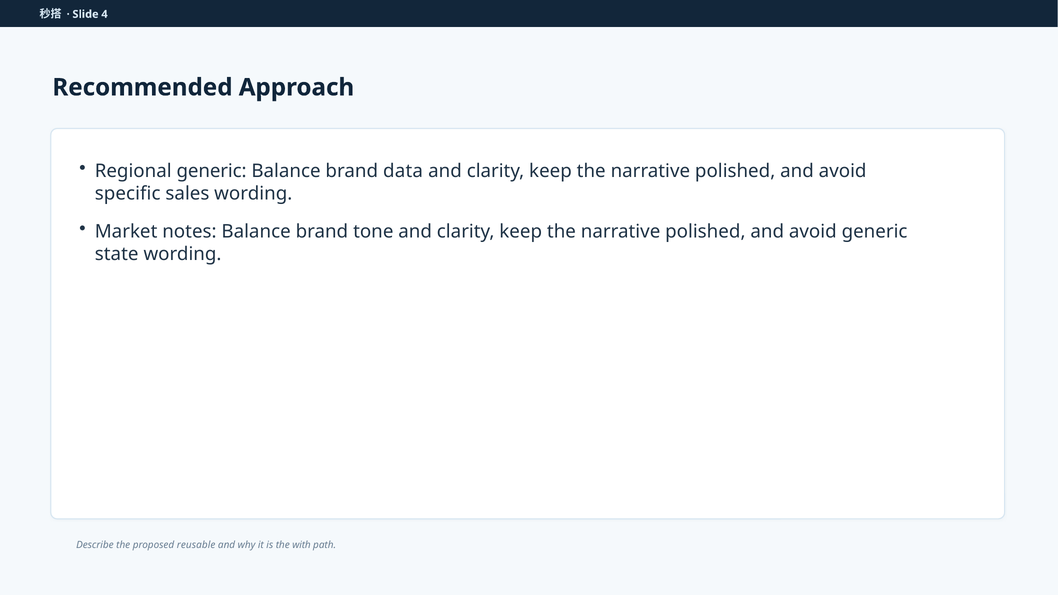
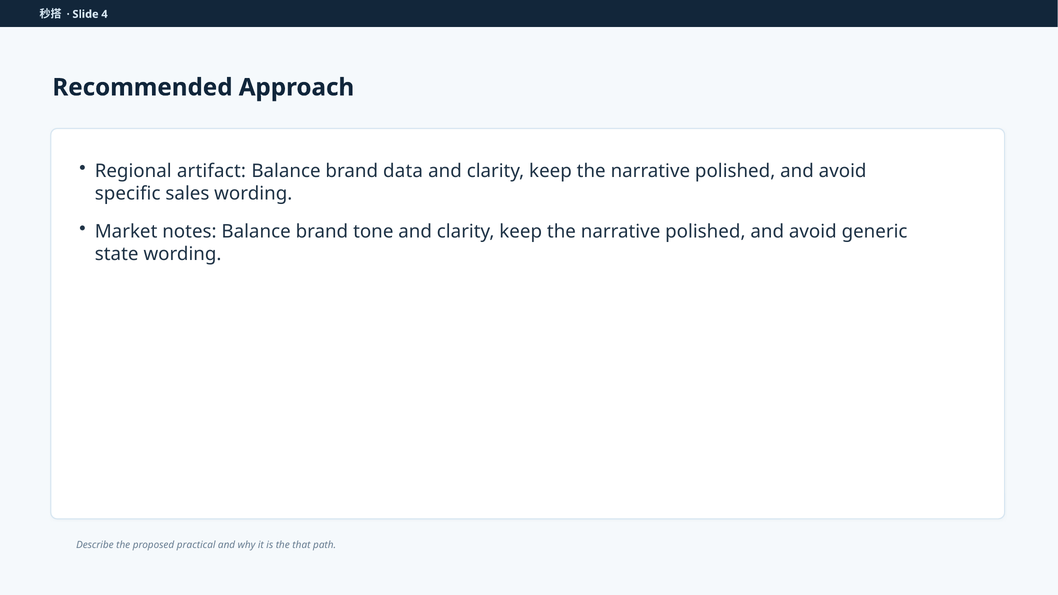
Regional generic: generic -> artifact
reusable: reusable -> practical
with: with -> that
